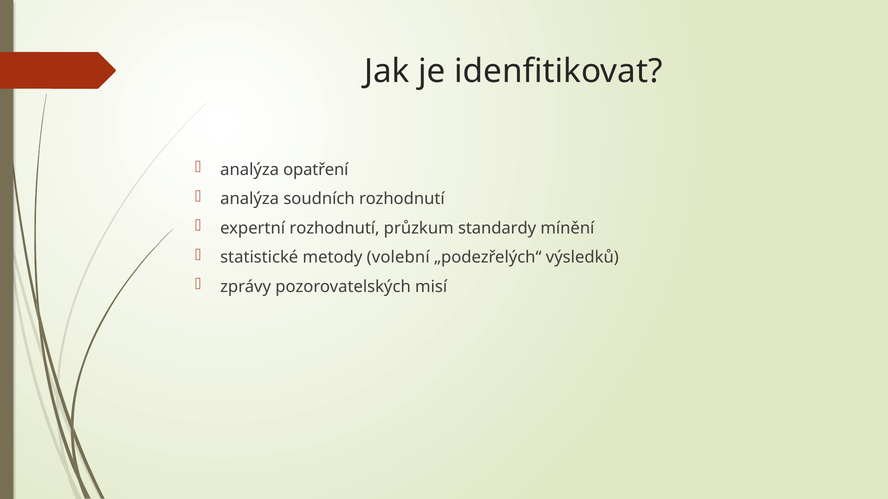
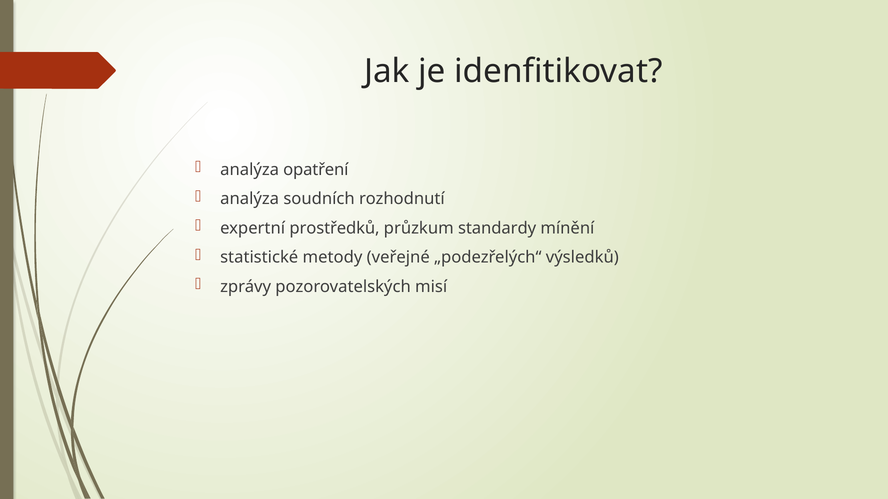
expertní rozhodnutí: rozhodnutí -> prostředků
volební: volební -> veřejné
